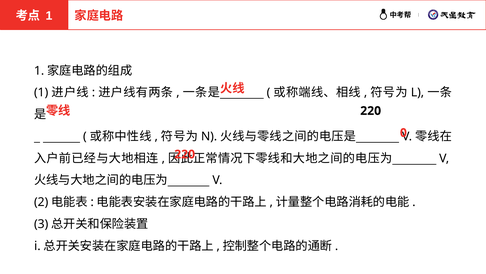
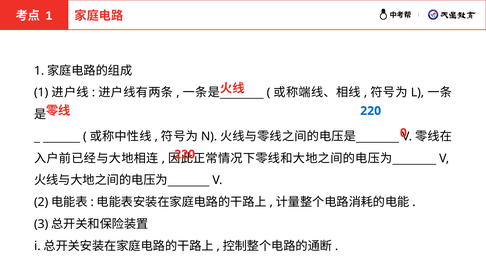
220 at (371, 111) colour: black -> blue
